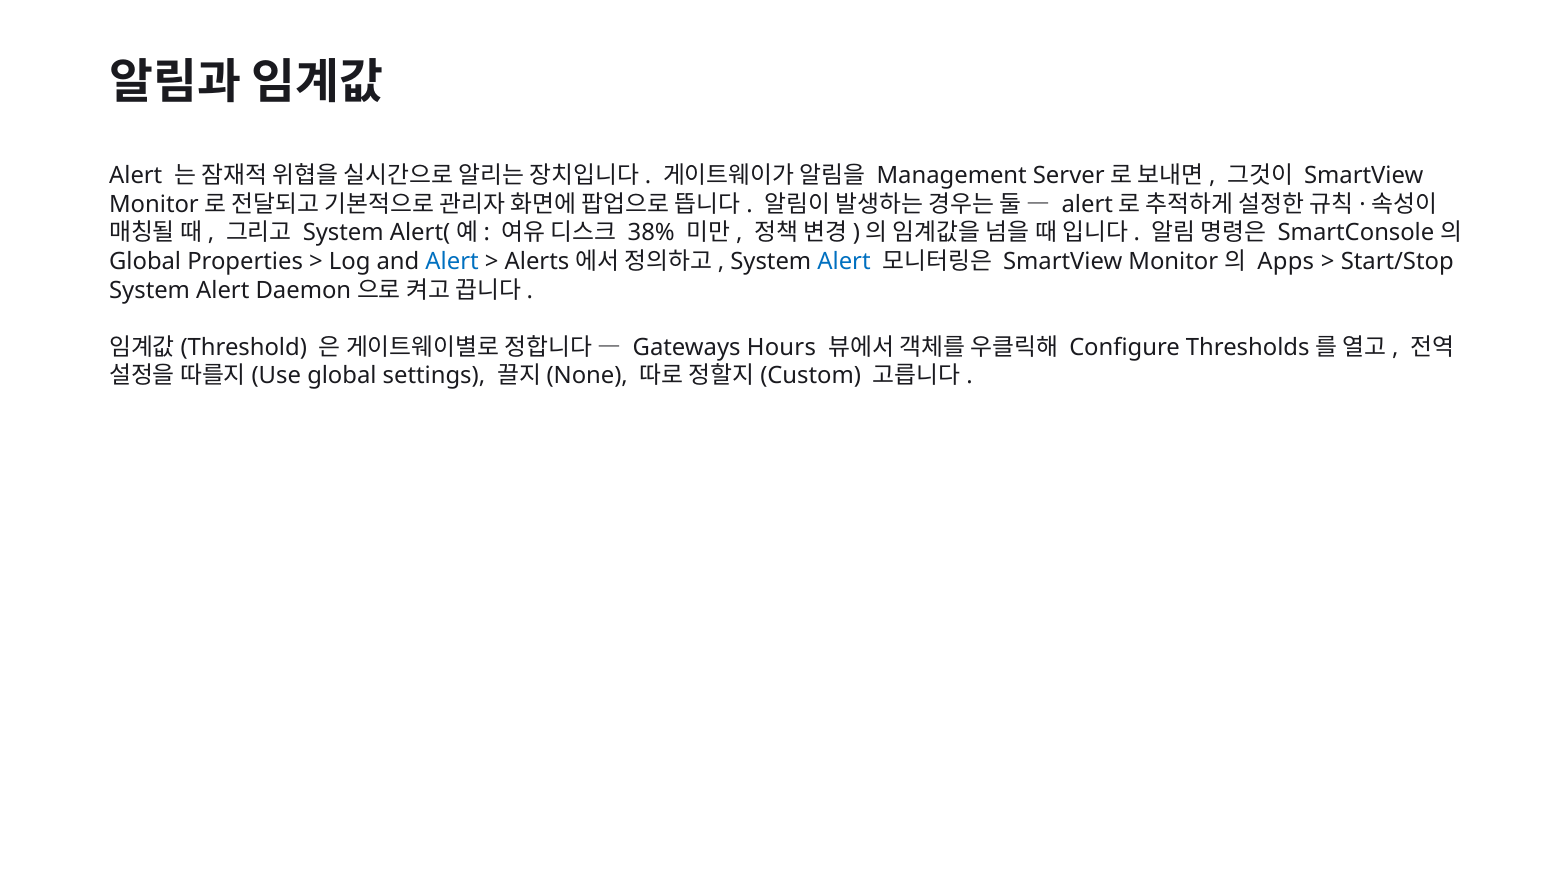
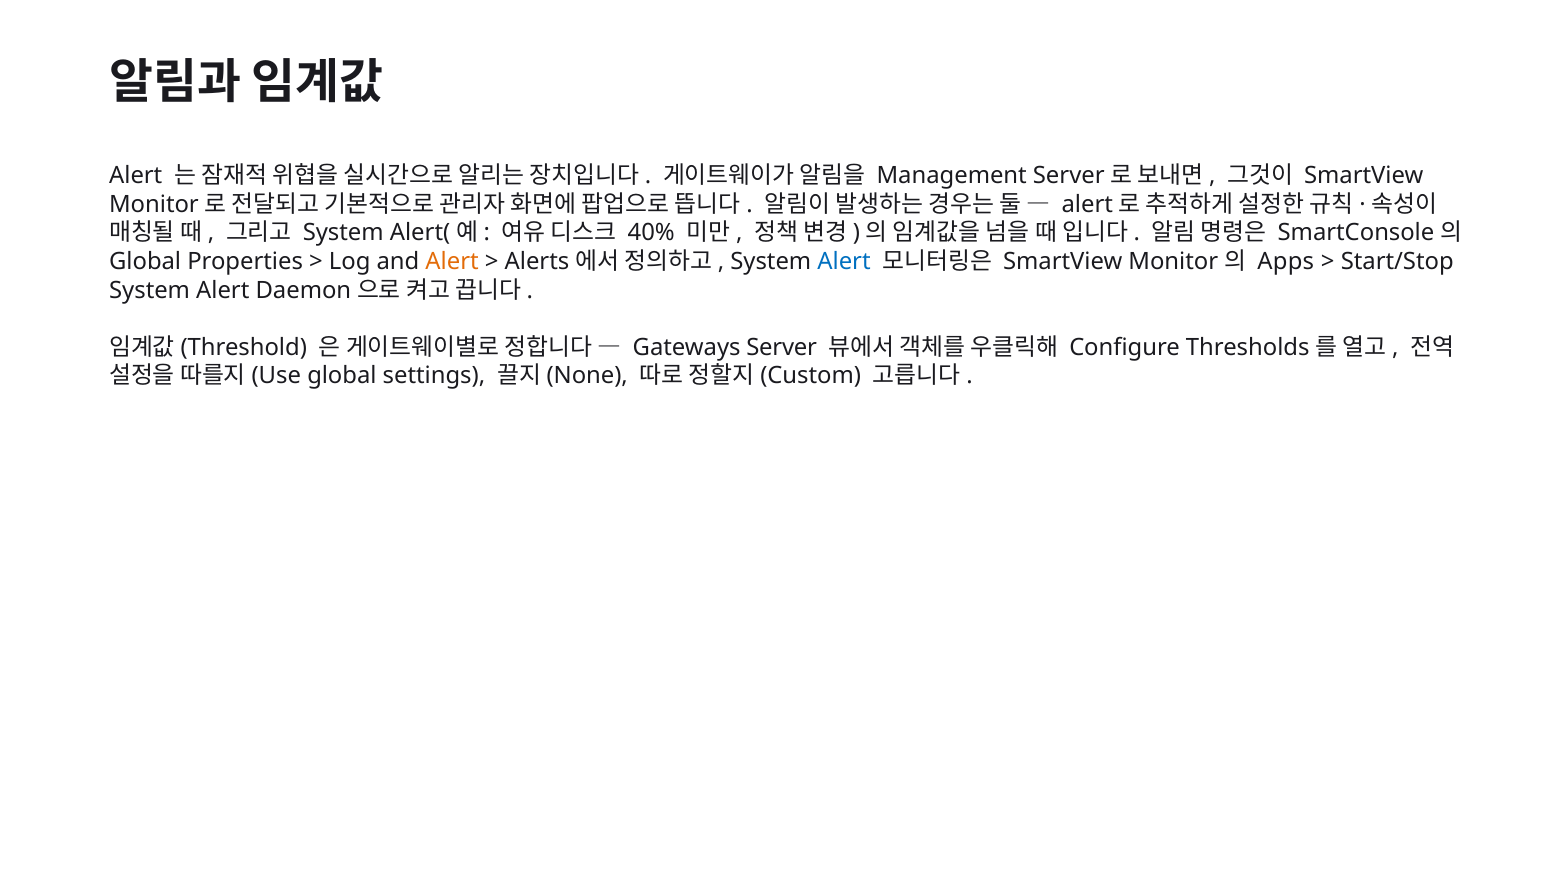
38%: 38% -> 40%
Alert at (452, 262) colour: blue -> orange
Gateways Hours: Hours -> Server
